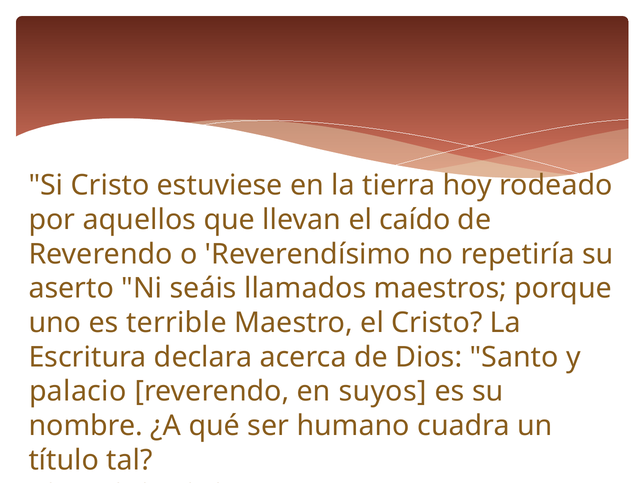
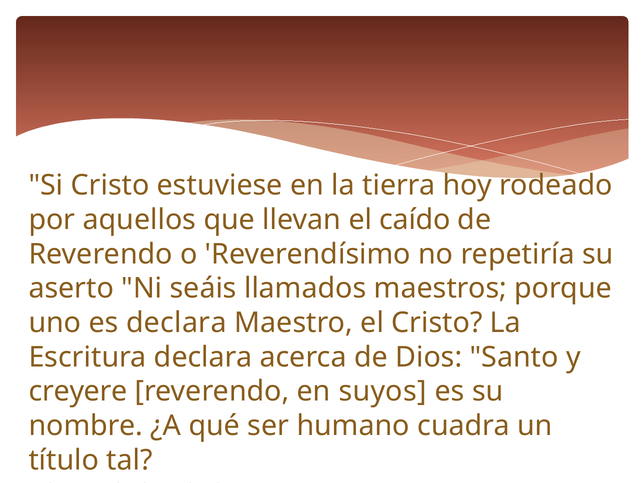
es terrible: terrible -> declara
palacio: palacio -> creyere
